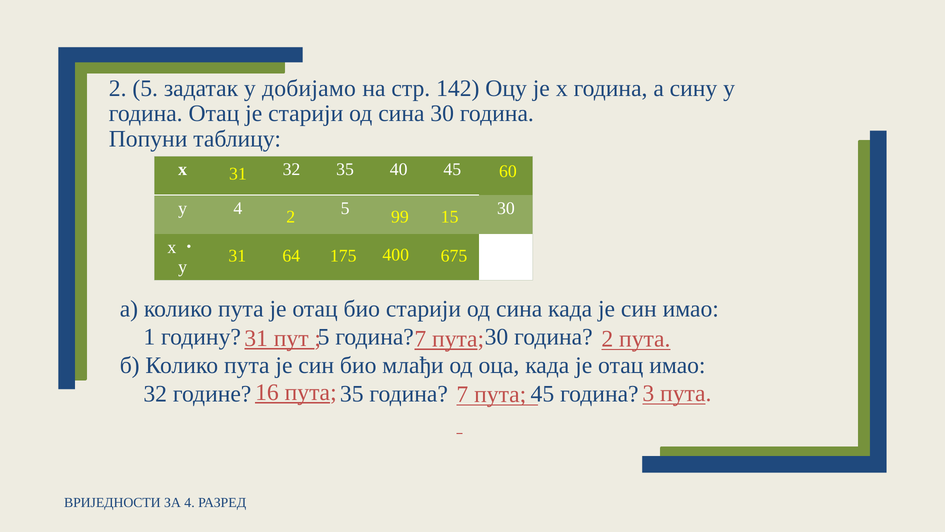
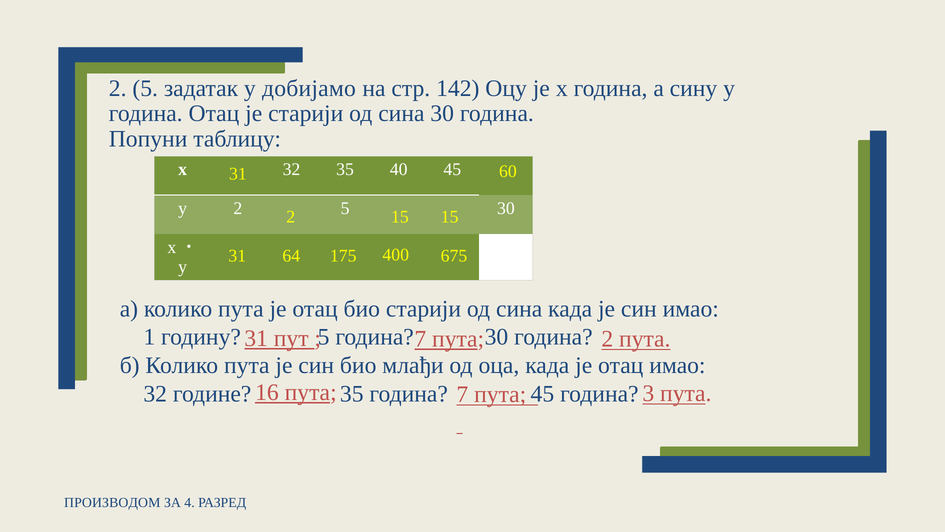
y 4: 4 -> 2
2 99: 99 -> 15
ВРИЈЕДНОСТИ: ВРИЈЕДНОСТИ -> ПРОИЗВОДОМ
